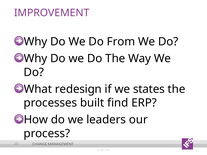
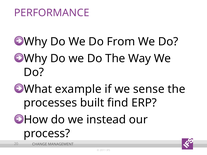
IMPROVEMENT: IMPROVEMENT -> PERFORMANCE
redesign: redesign -> example
states: states -> sense
leaders: leaders -> instead
